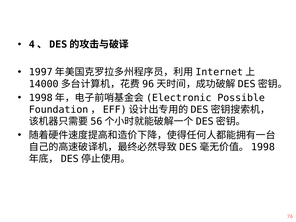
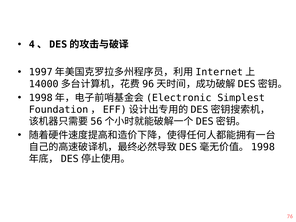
Possible: Possible -> Simplest
